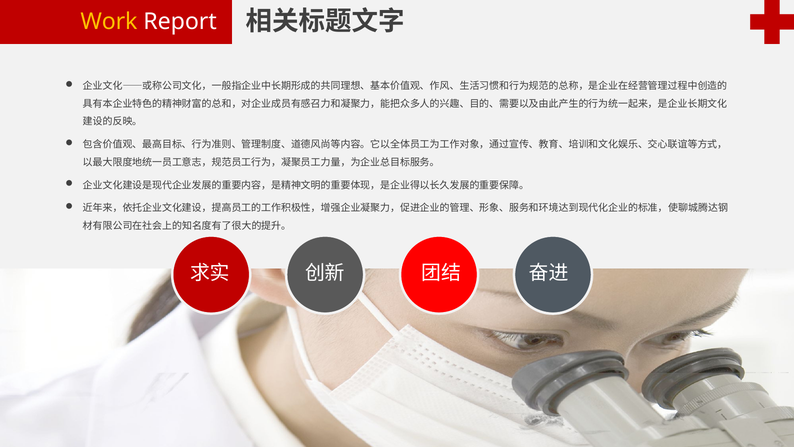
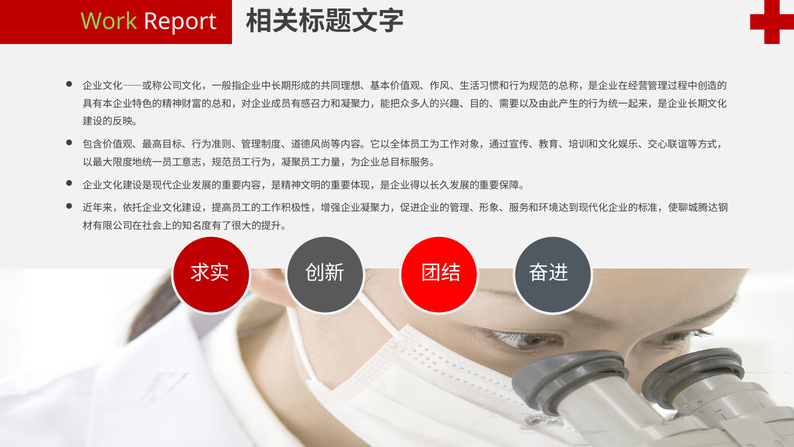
Work colour: yellow -> light green
